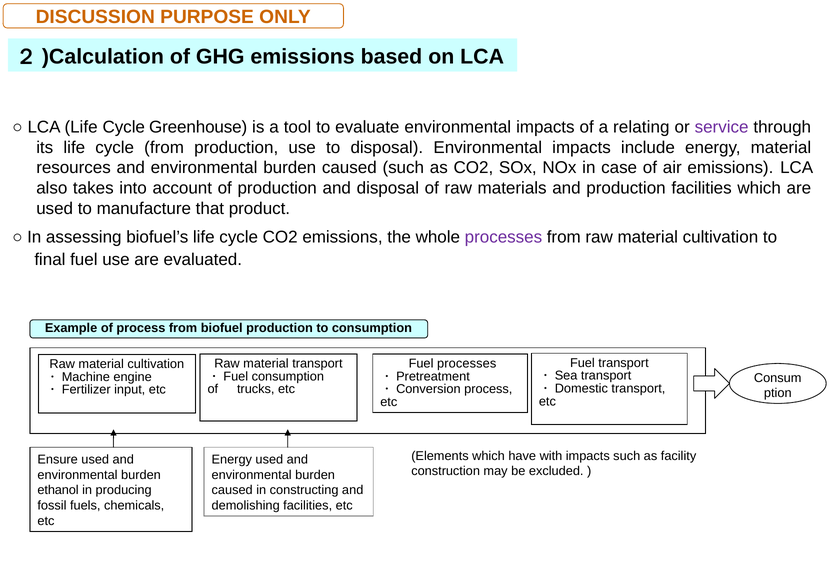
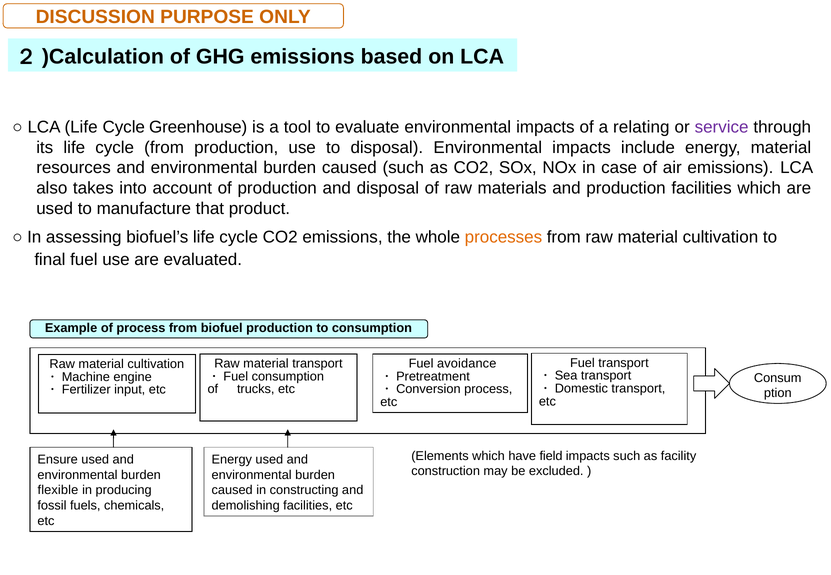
processes at (503, 237) colour: purple -> orange
Fuel processes: processes -> avoidance
with: with -> field
ethanol: ethanol -> flexible
